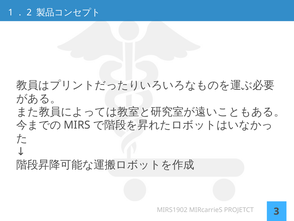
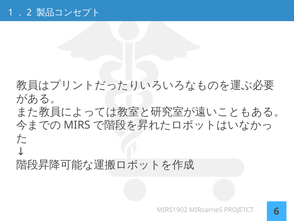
3: 3 -> 6
